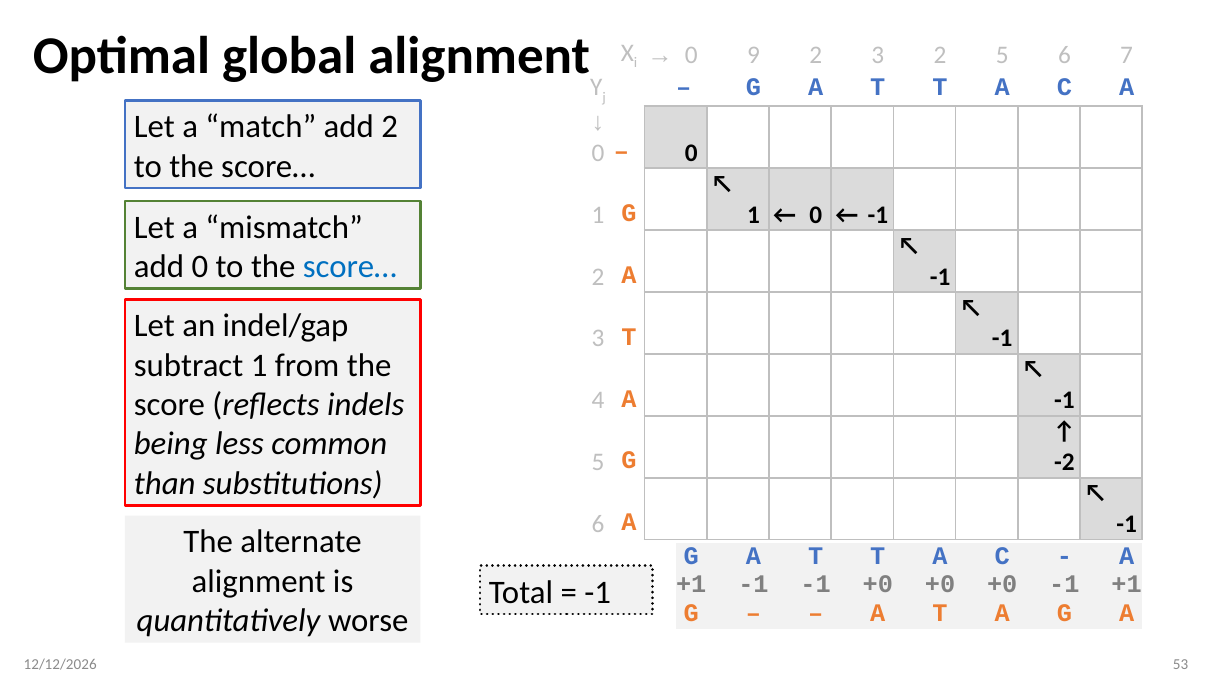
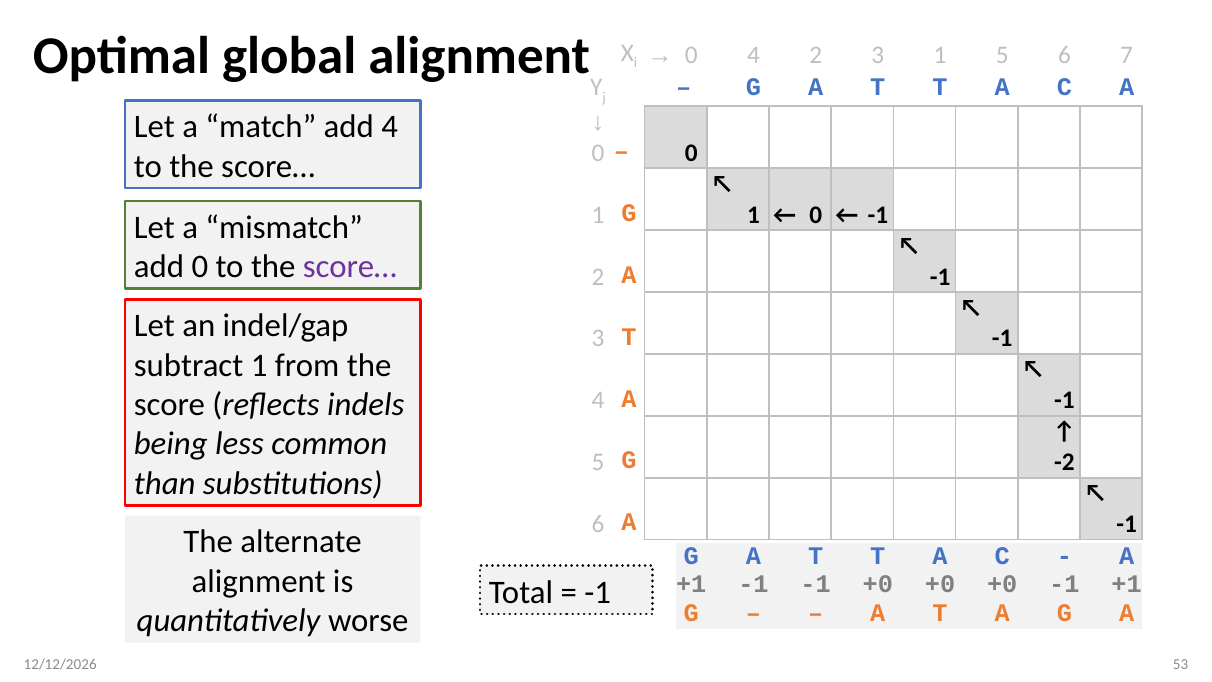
0 9: 9 -> 4
3 2: 2 -> 1
add 2: 2 -> 4
score… at (350, 267) colour: blue -> purple
